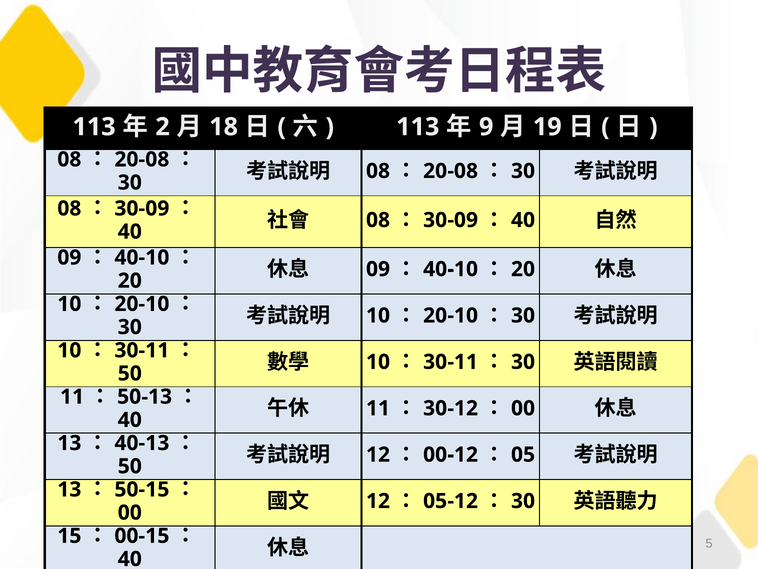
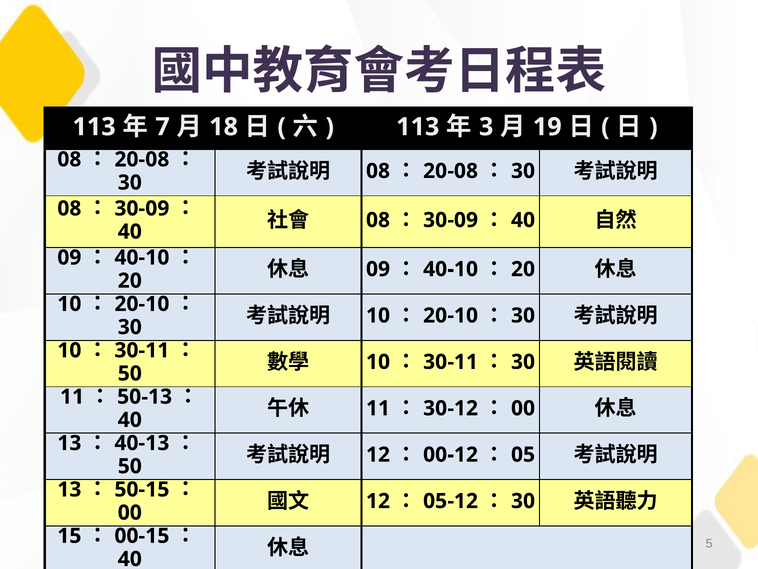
2: 2 -> 7
9: 9 -> 3
